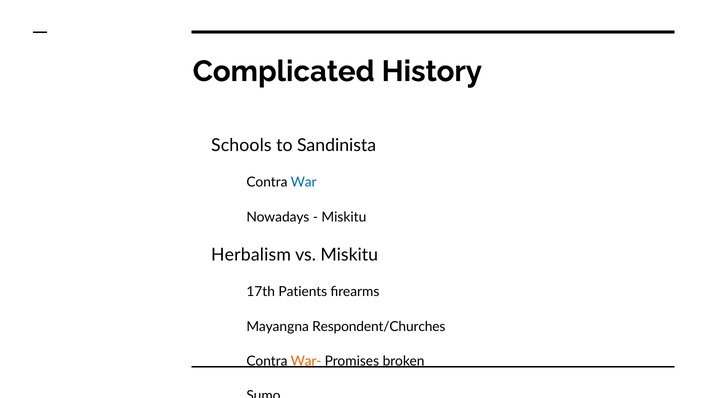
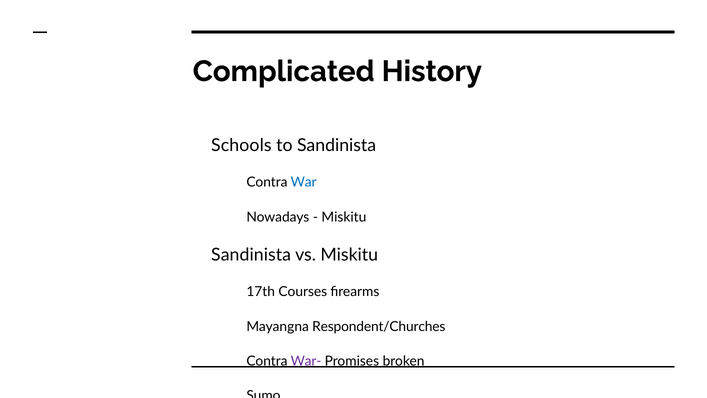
Herbalism at (251, 255): Herbalism -> Sandinista
Patients: Patients -> Courses
War- colour: orange -> purple
